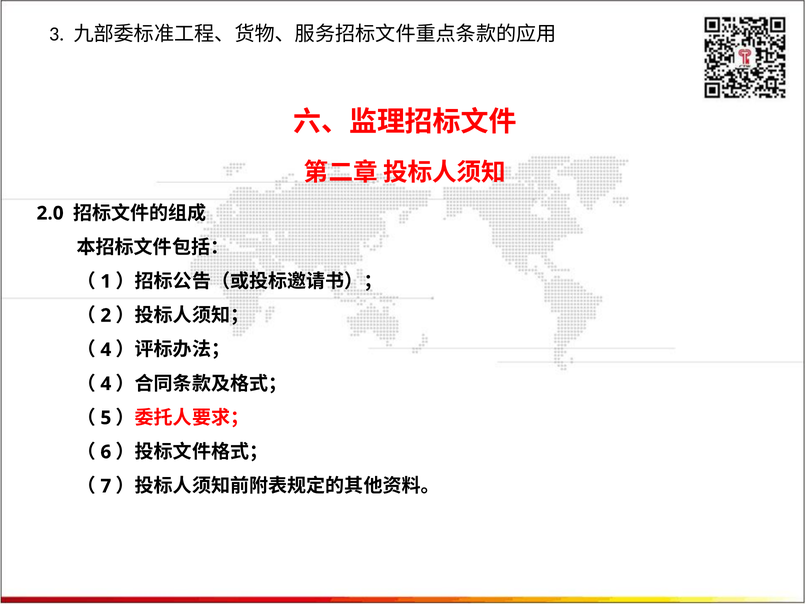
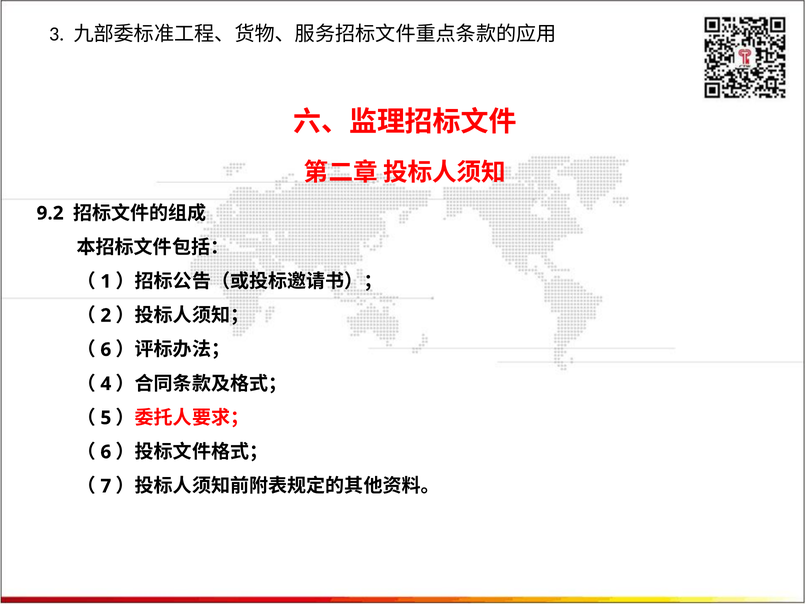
2.0: 2.0 -> 9.2
4 at (106, 350): 4 -> 6
